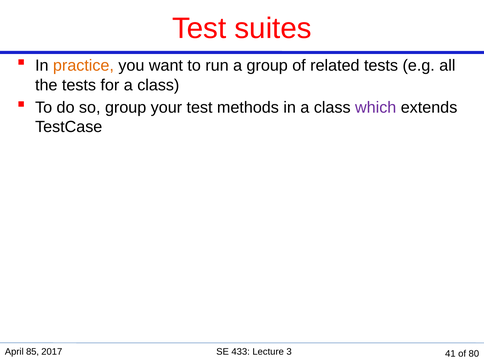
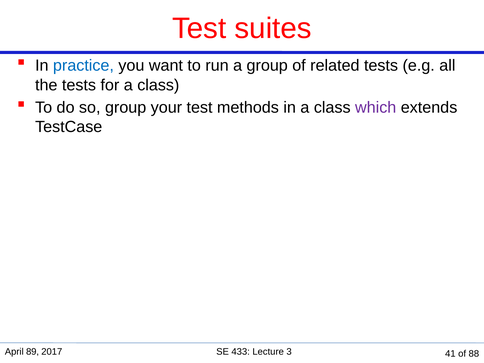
practice colour: orange -> blue
85: 85 -> 89
80: 80 -> 88
